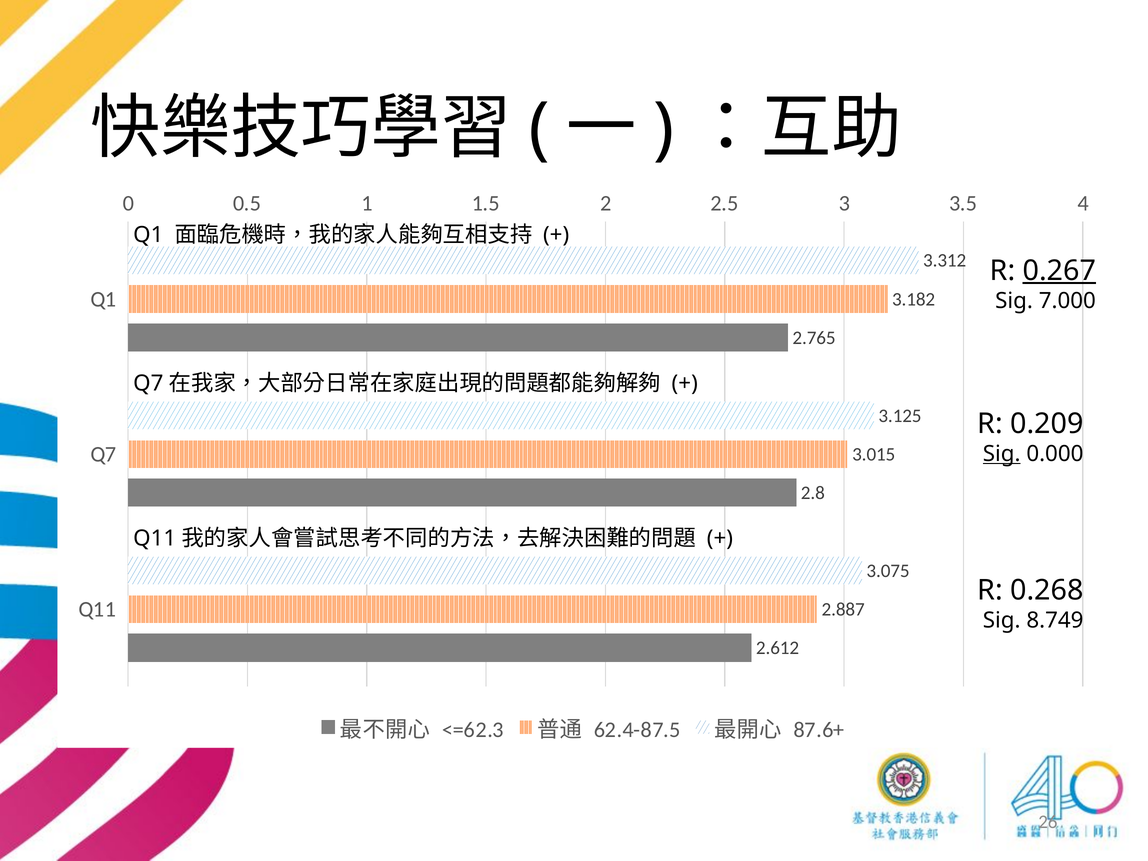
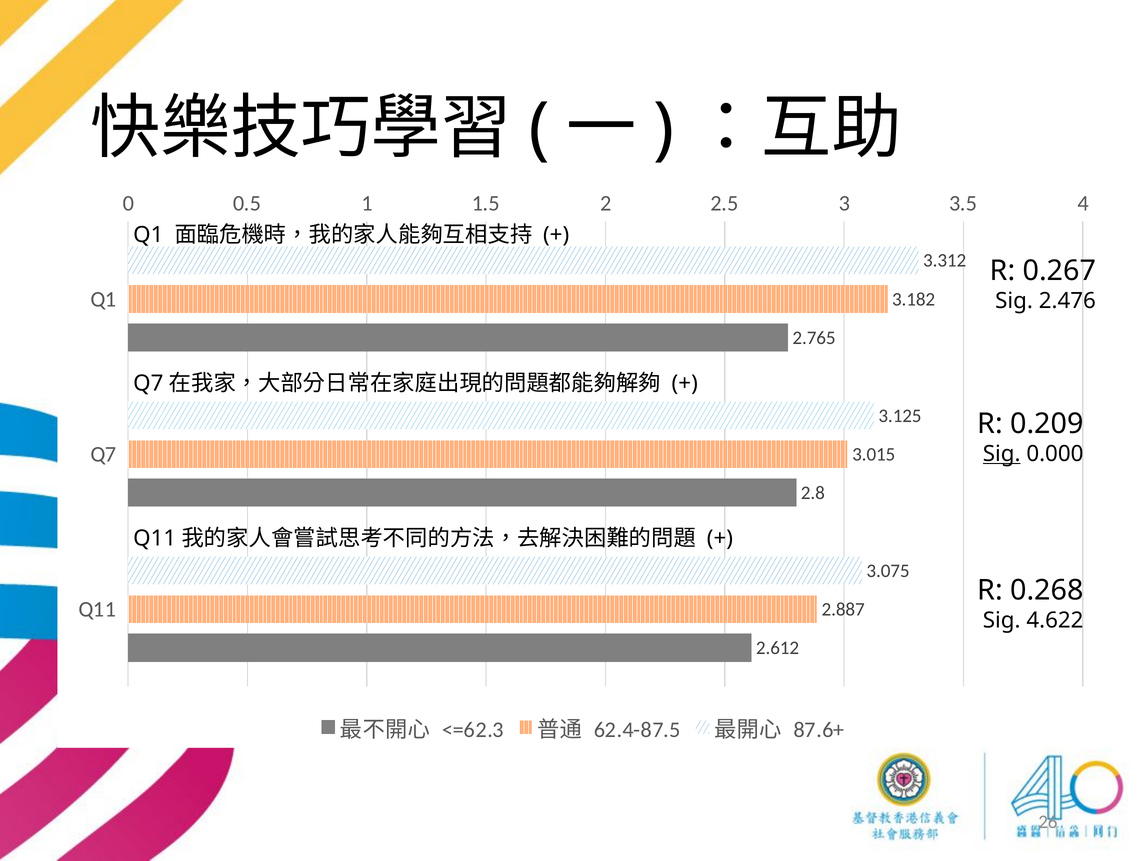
0.267 underline: present -> none
7.000: 7.000 -> 2.476
8.749: 8.749 -> 4.622
